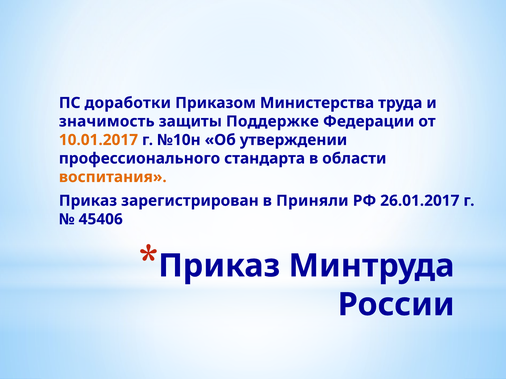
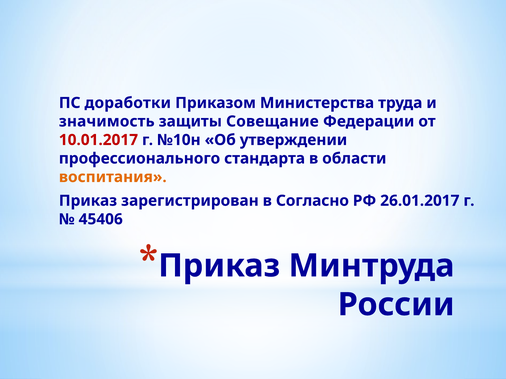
Поддержке: Поддержке -> Совещание
10.01.2017 colour: orange -> red
Приняли: Приняли -> Согласно
